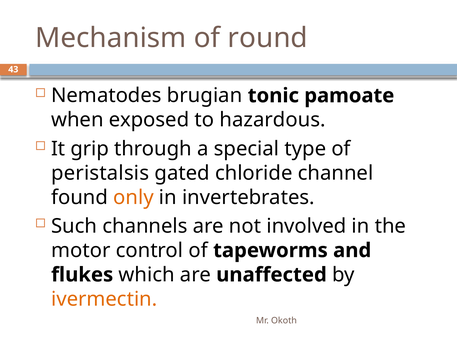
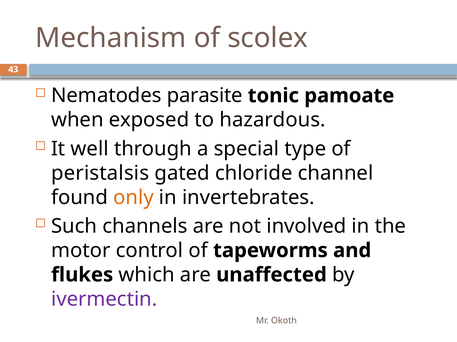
round: round -> scolex
brugian: brugian -> parasite
grip: grip -> well
ivermectin colour: orange -> purple
